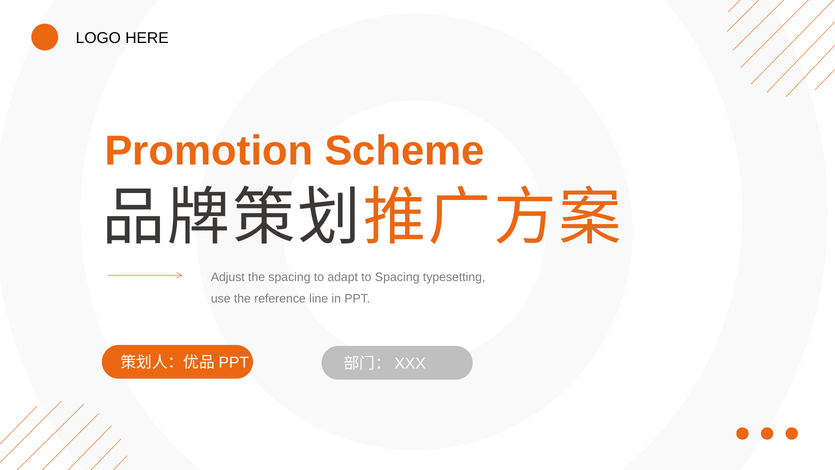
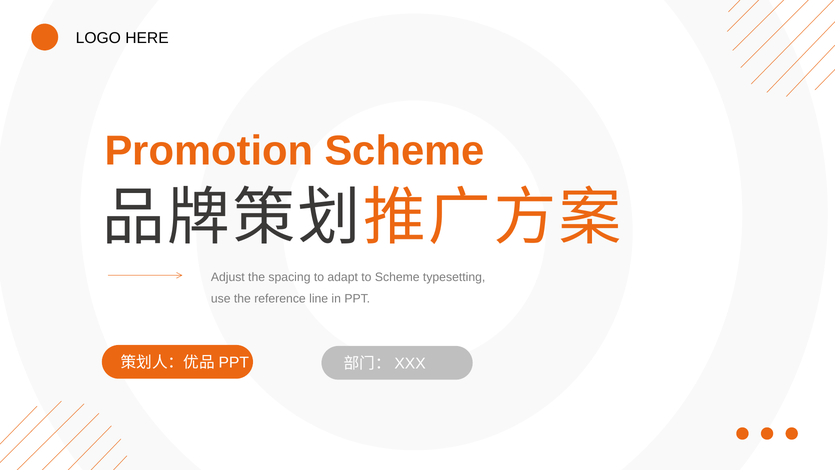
to Spacing: Spacing -> Scheme
